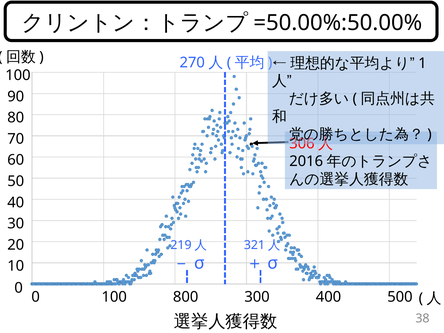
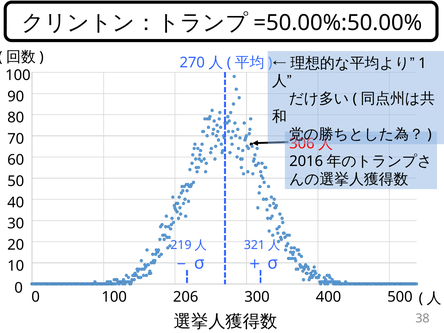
800: 800 -> 206
